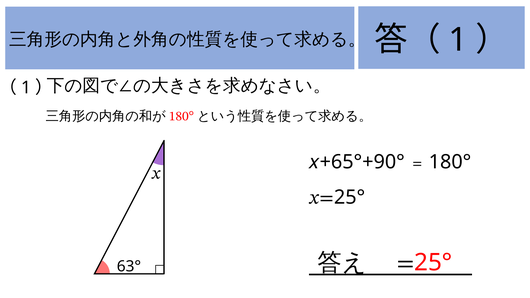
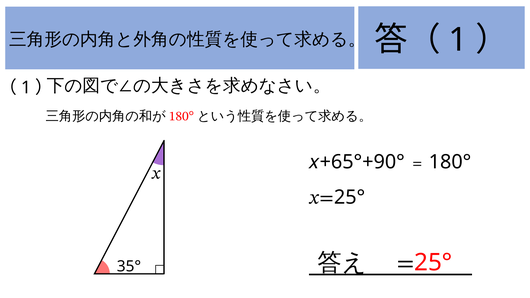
63°: 63° -> 35°
